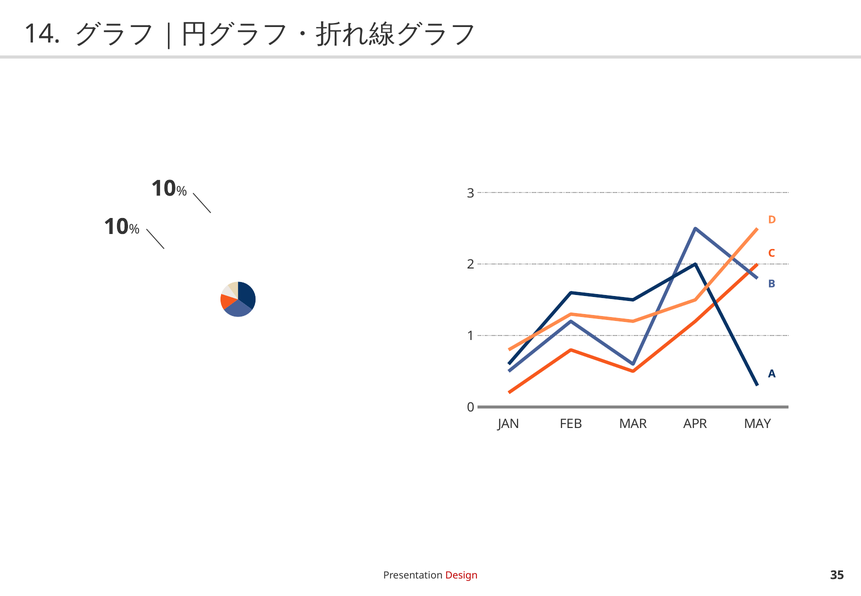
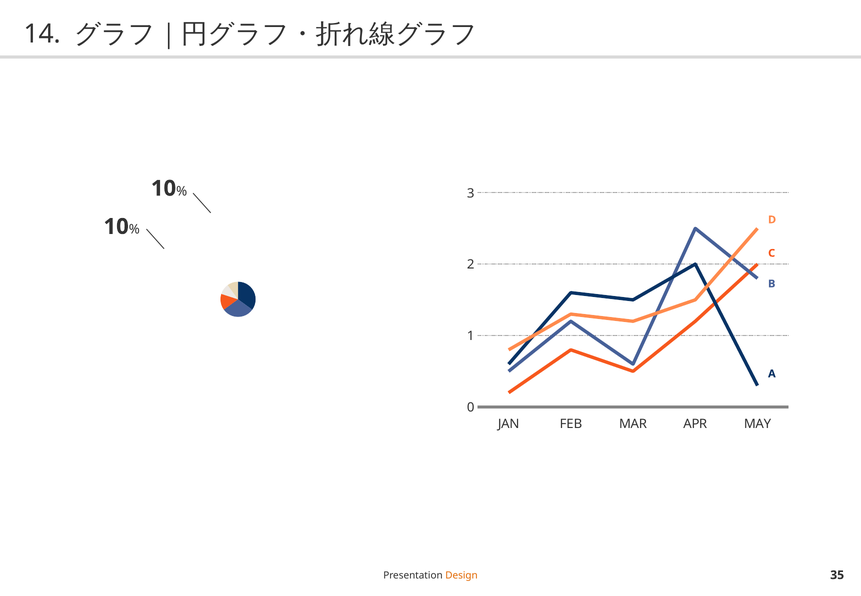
Design colour: red -> orange
